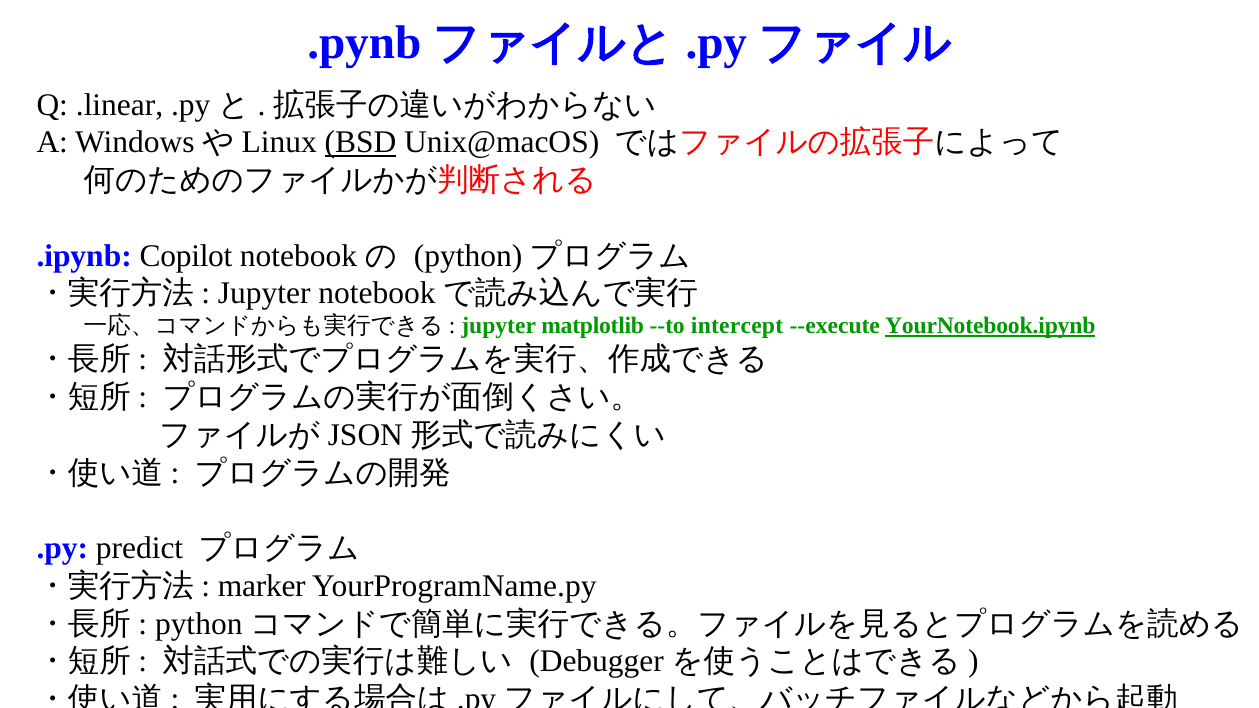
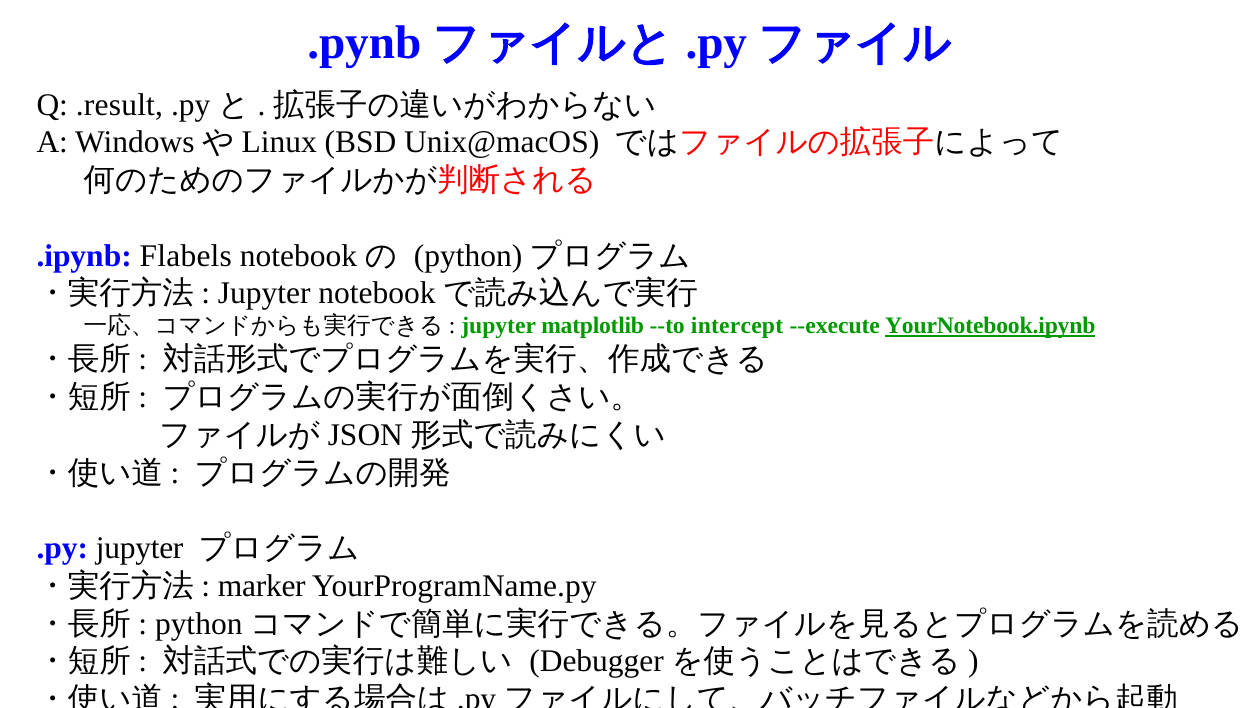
.linear: .linear -> .result
BSD underline: present -> none
Copilot: Copilot -> Flabels
.py predict: predict -> jupyter
